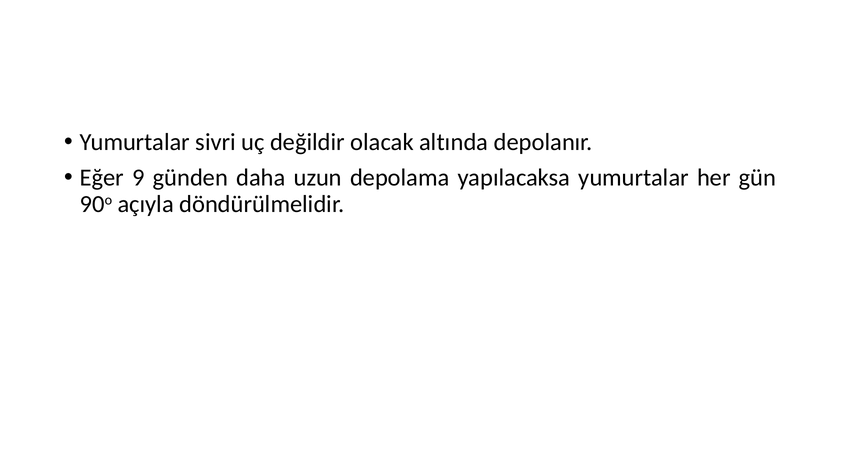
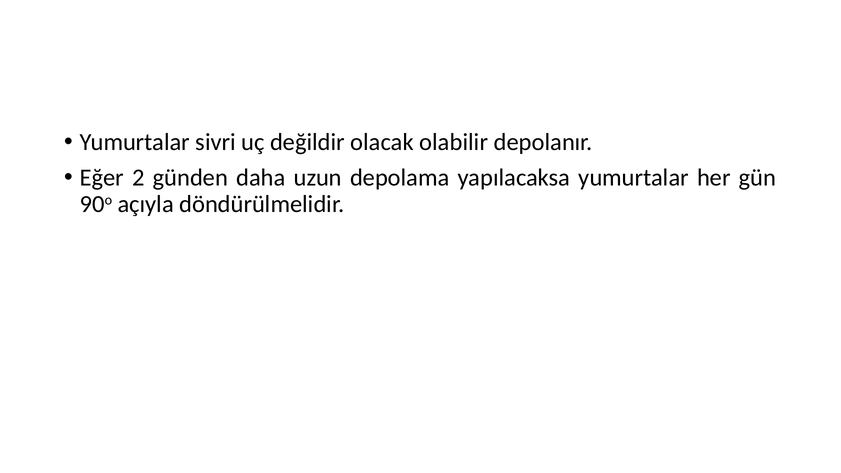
altında: altında -> olabilir
9: 9 -> 2
